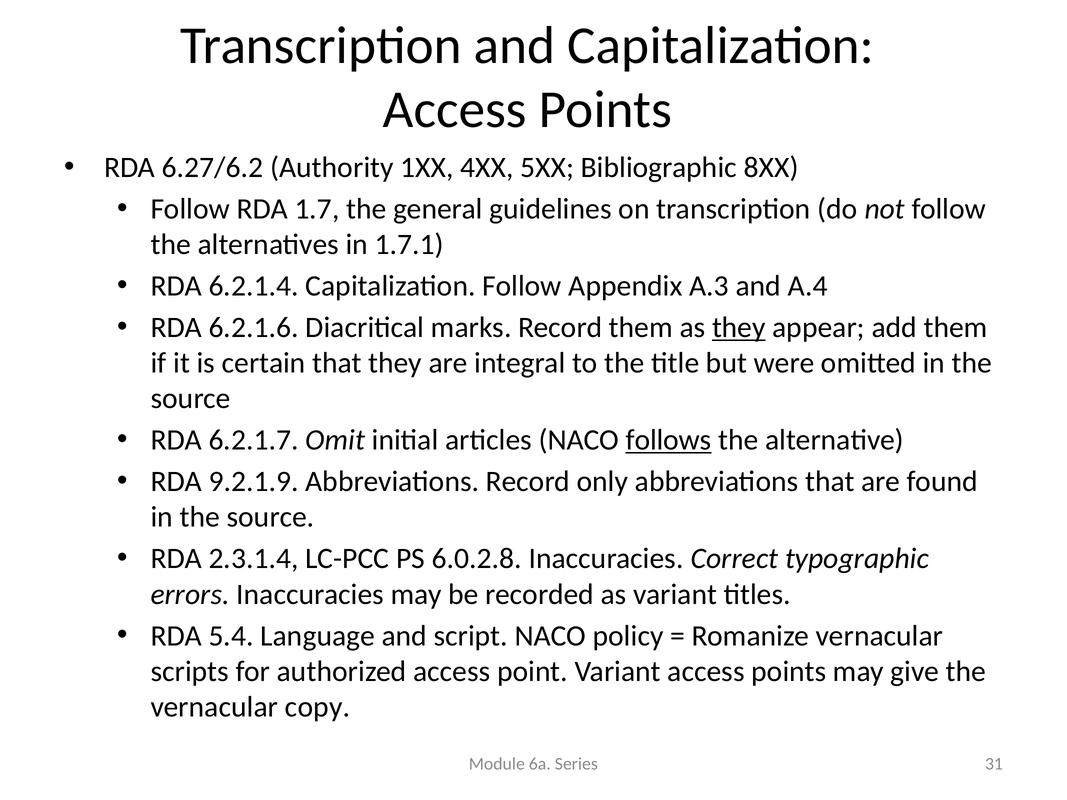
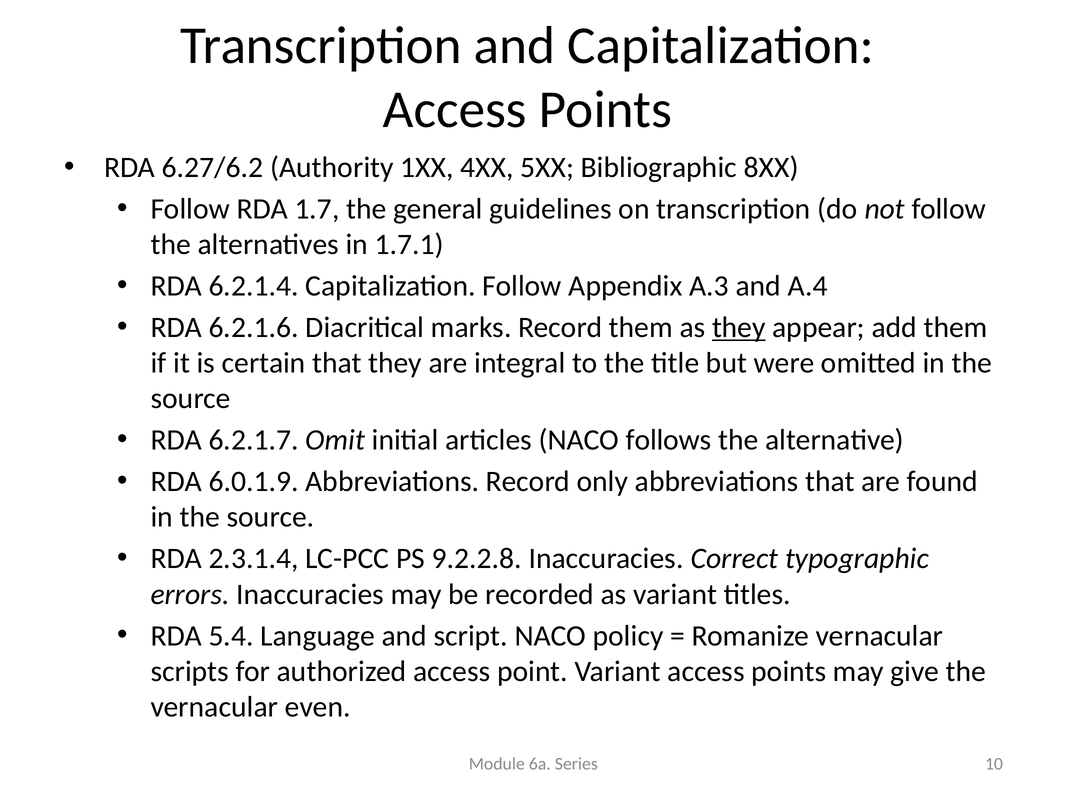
follows underline: present -> none
9.2.1.9: 9.2.1.9 -> 6.0.1.9
6.0.2.8: 6.0.2.8 -> 9.2.2.8
copy: copy -> even
31: 31 -> 10
